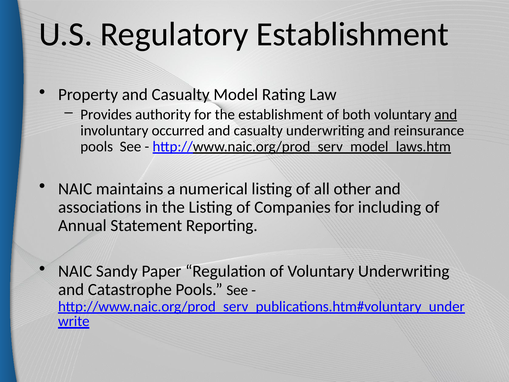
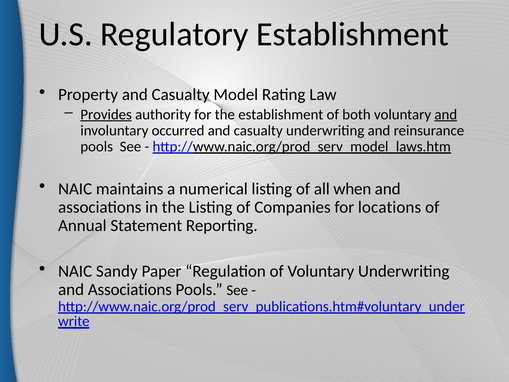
Provides underline: none -> present
other: other -> when
including: including -> locations
Catastrophe at (130, 289): Catastrophe -> Associations
